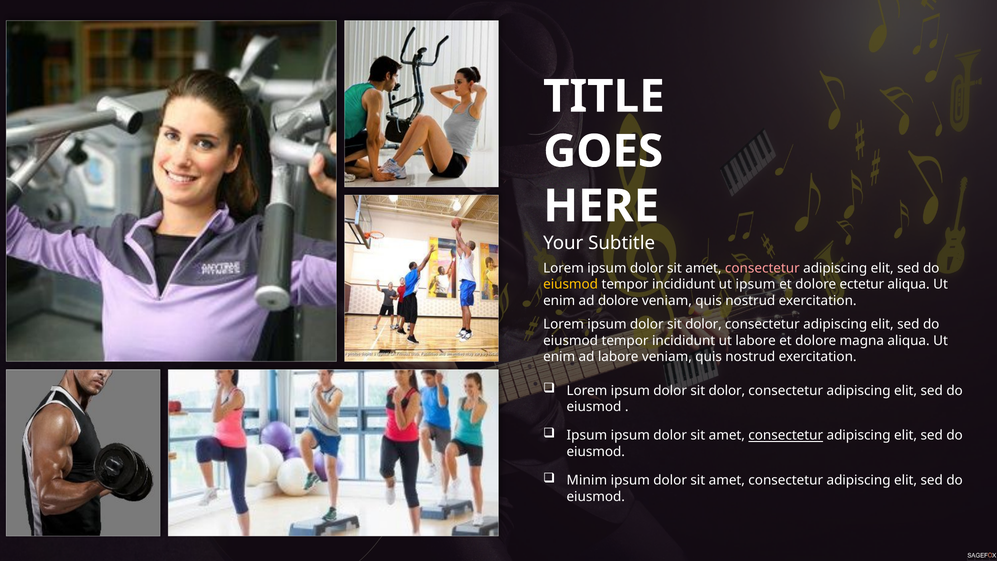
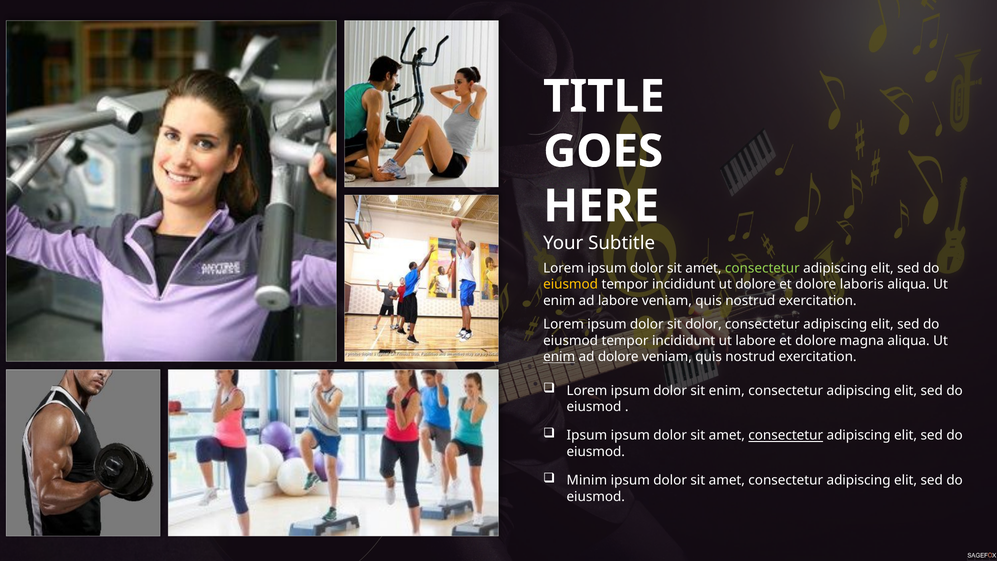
consectetur at (762, 268) colour: pink -> light green
ut ipsum: ipsum -> dolore
ectetur: ectetur -> laboris
ad dolore: dolore -> labore
enim at (559, 357) underline: none -> present
ad labore: labore -> dolore
dolor at (727, 390): dolor -> enim
